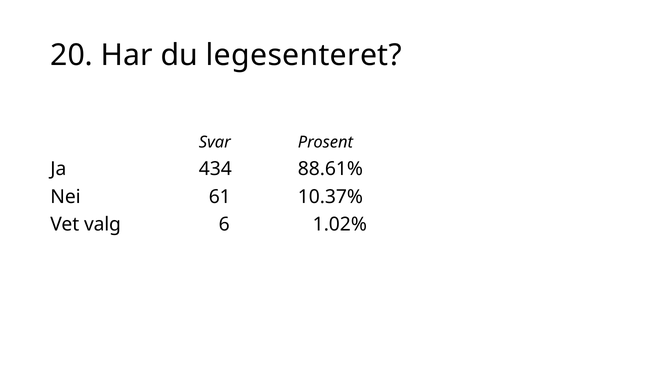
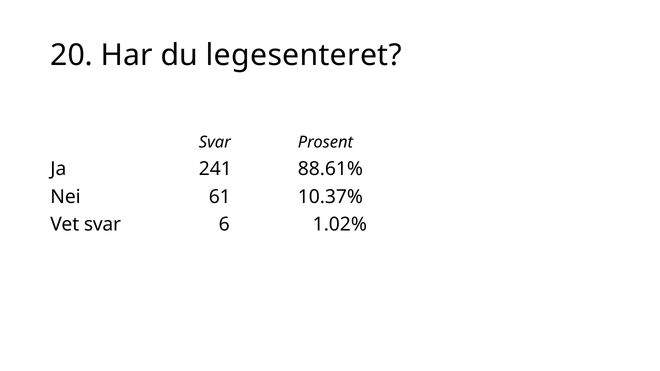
434: 434 -> 241
Vet valg: valg -> svar
